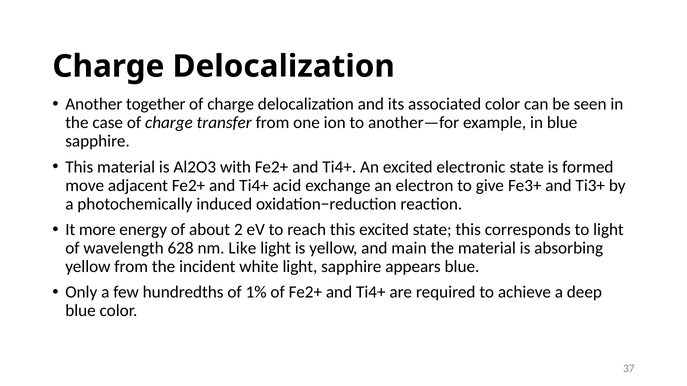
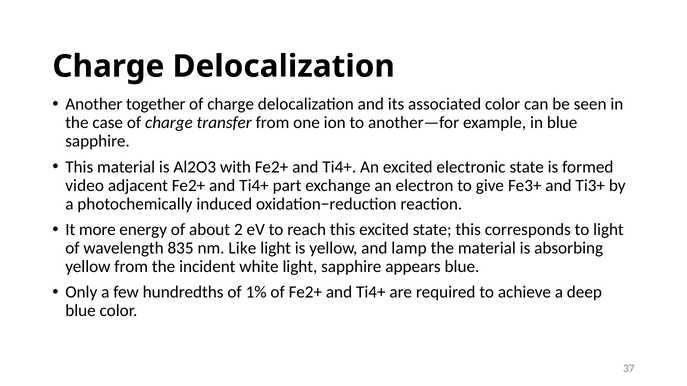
move: move -> video
acid: acid -> part
628: 628 -> 835
main: main -> lamp
